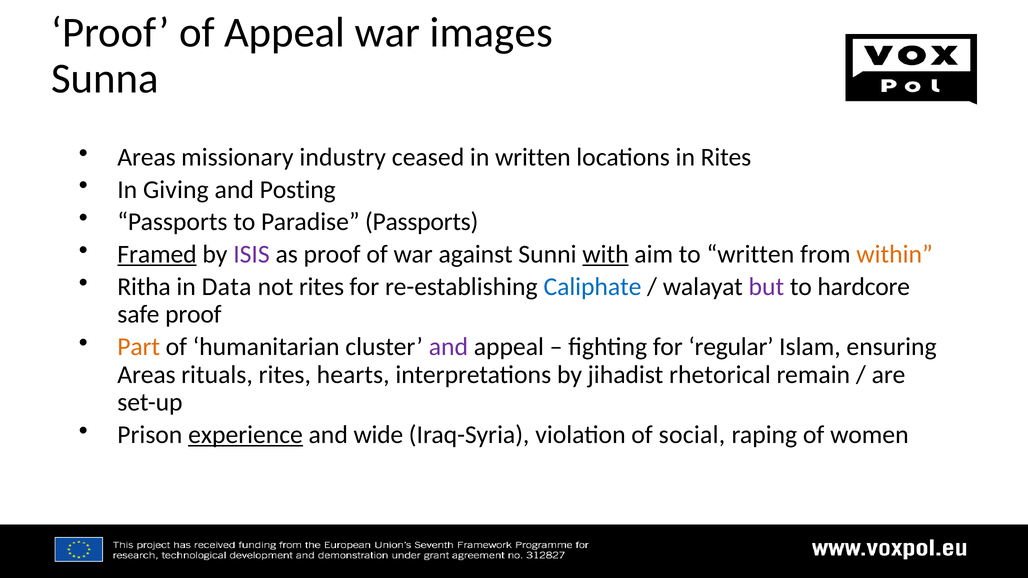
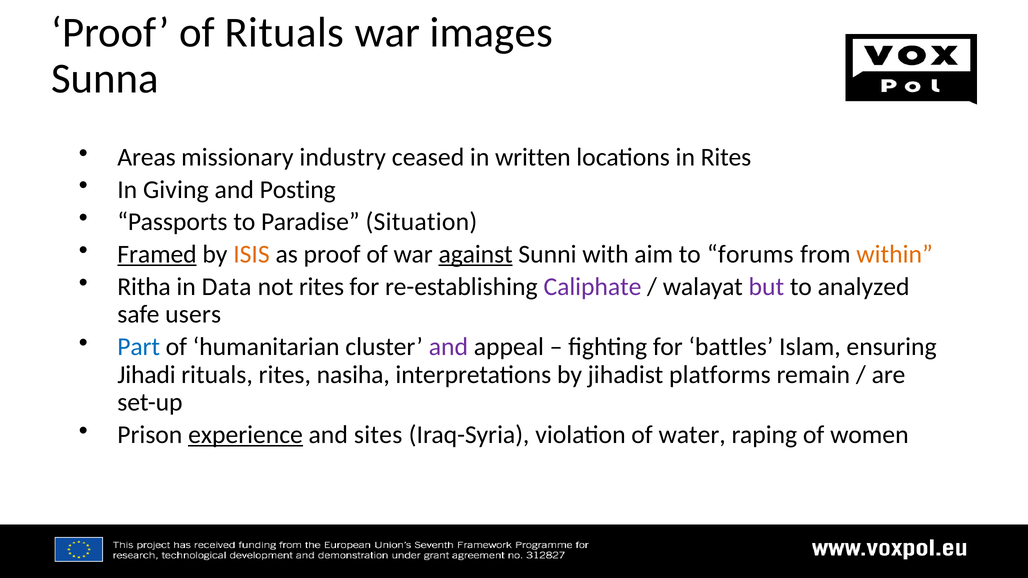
of Appeal: Appeal -> Rituals
Paradise Passports: Passports -> Situation
ISIS colour: purple -> orange
against underline: none -> present
with underline: present -> none
to written: written -> forums
Caliphate colour: blue -> purple
hardcore: hardcore -> analyzed
safe proof: proof -> users
Part colour: orange -> blue
regular: regular -> battles
Areas at (146, 375): Areas -> Jihadi
hearts: hearts -> nasiha
rhetorical: rhetorical -> platforms
wide: wide -> sites
social: social -> water
